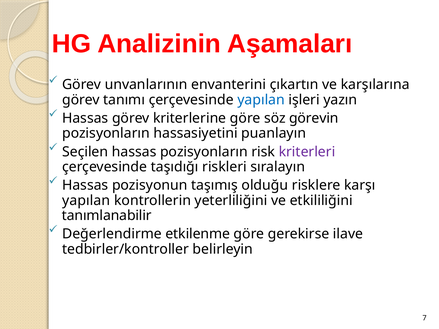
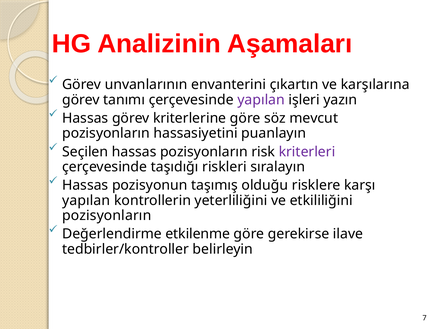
yapılan at (261, 100) colour: blue -> purple
görevin: görevin -> mevcut
tanımlanabilir at (107, 216): tanımlanabilir -> pozisyonların
